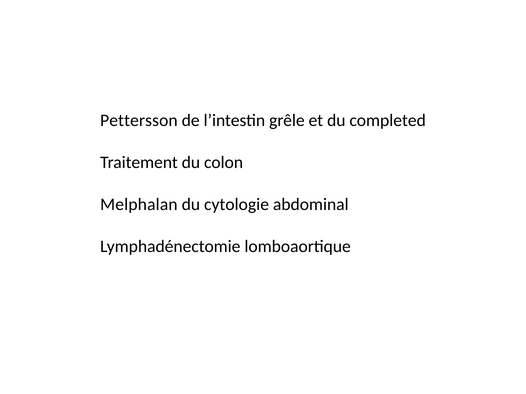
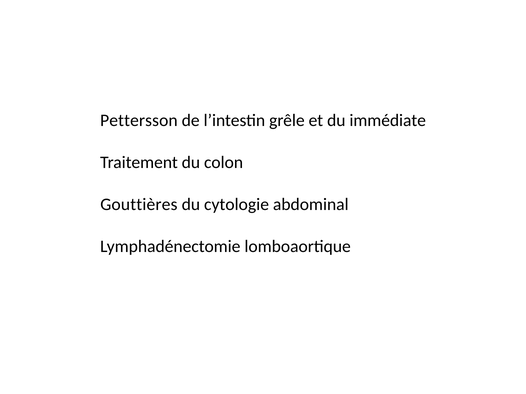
completed: completed -> immédiate
Melphalan: Melphalan -> Gouttières
